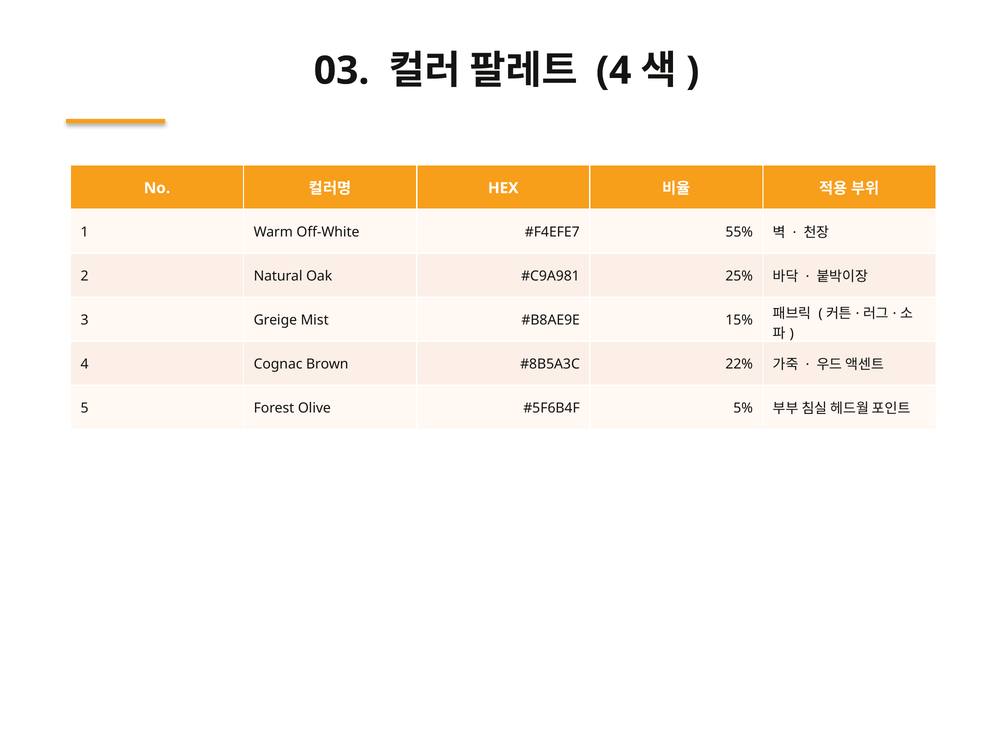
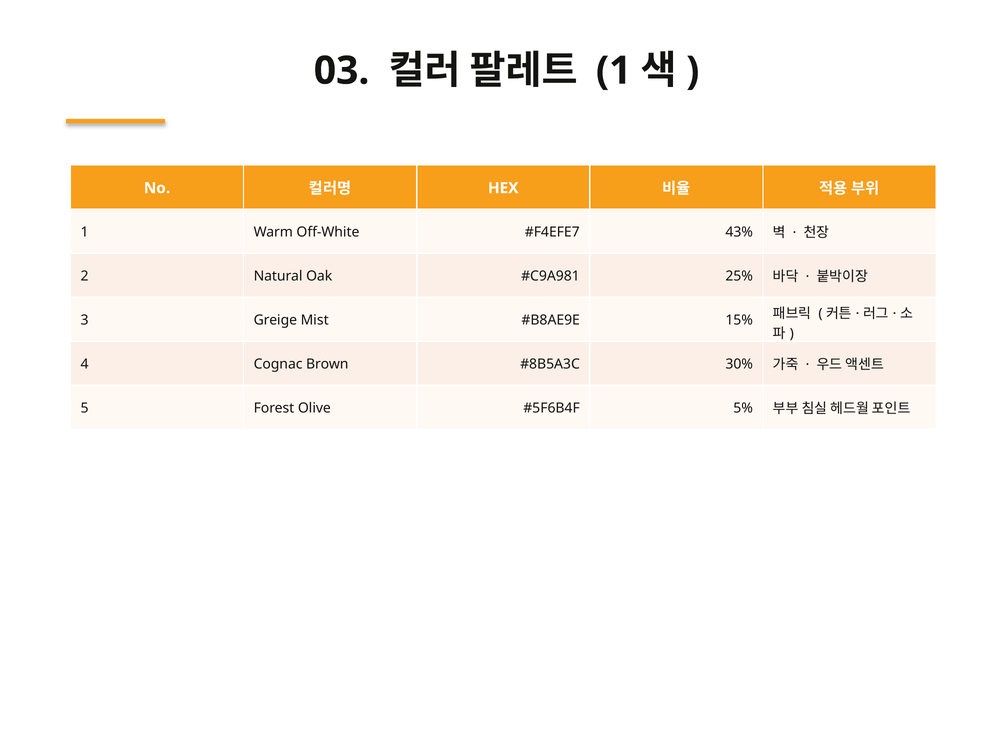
4 at (614, 71): 4 -> 1
55%: 55% -> 43%
22%: 22% -> 30%
